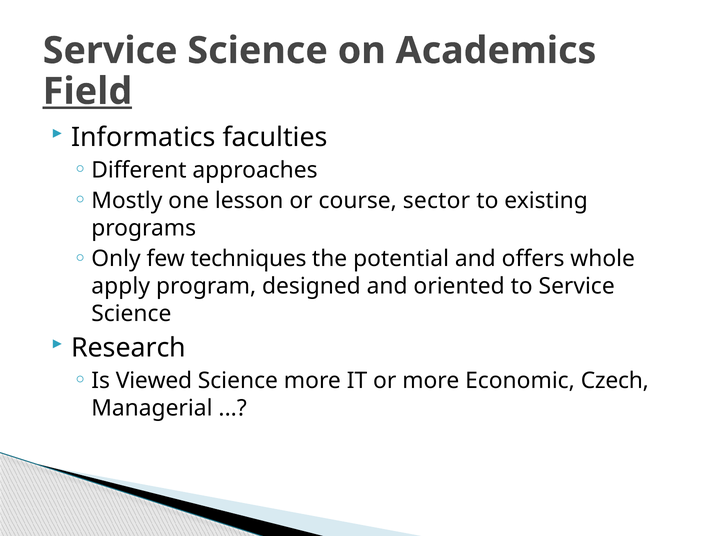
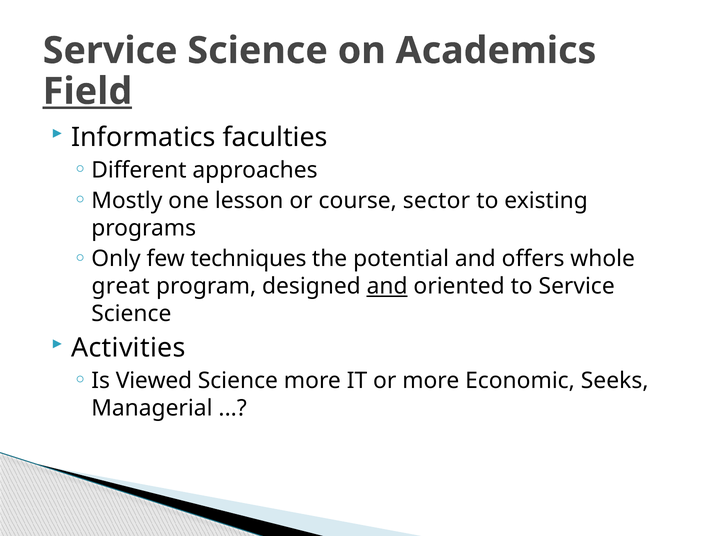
apply: apply -> great
and at (387, 286) underline: none -> present
Research: Research -> Activities
Czech: Czech -> Seeks
